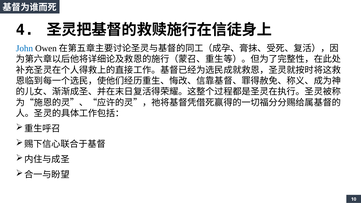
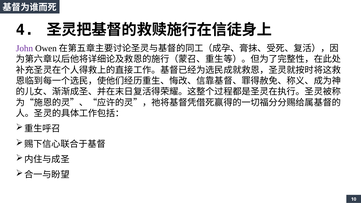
John colour: blue -> purple
